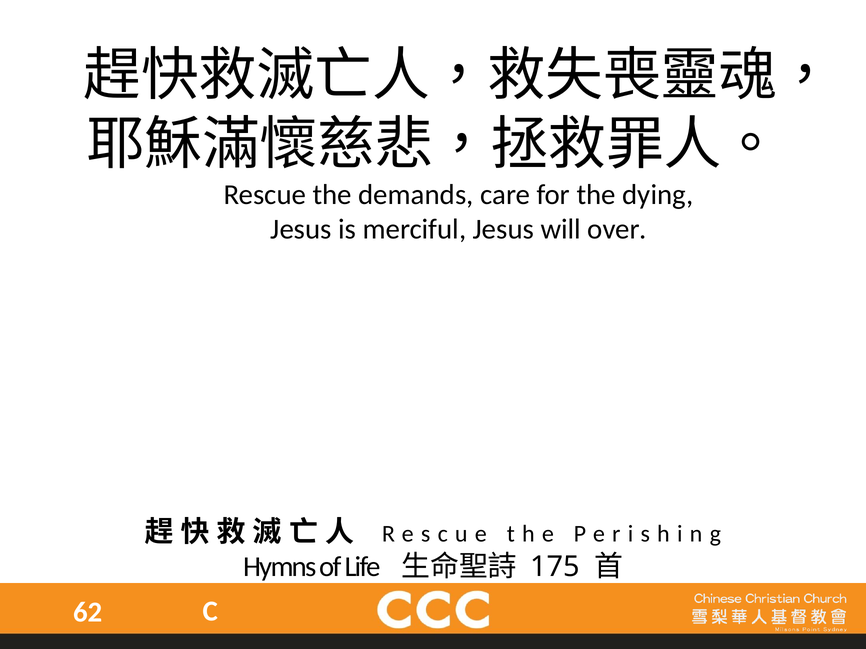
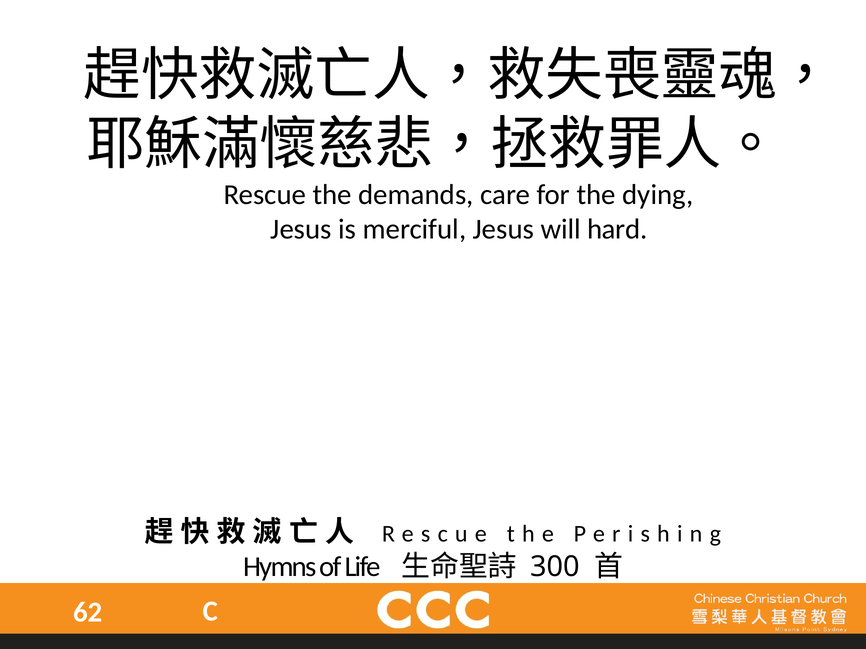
over: over -> hard
175: 175 -> 300
